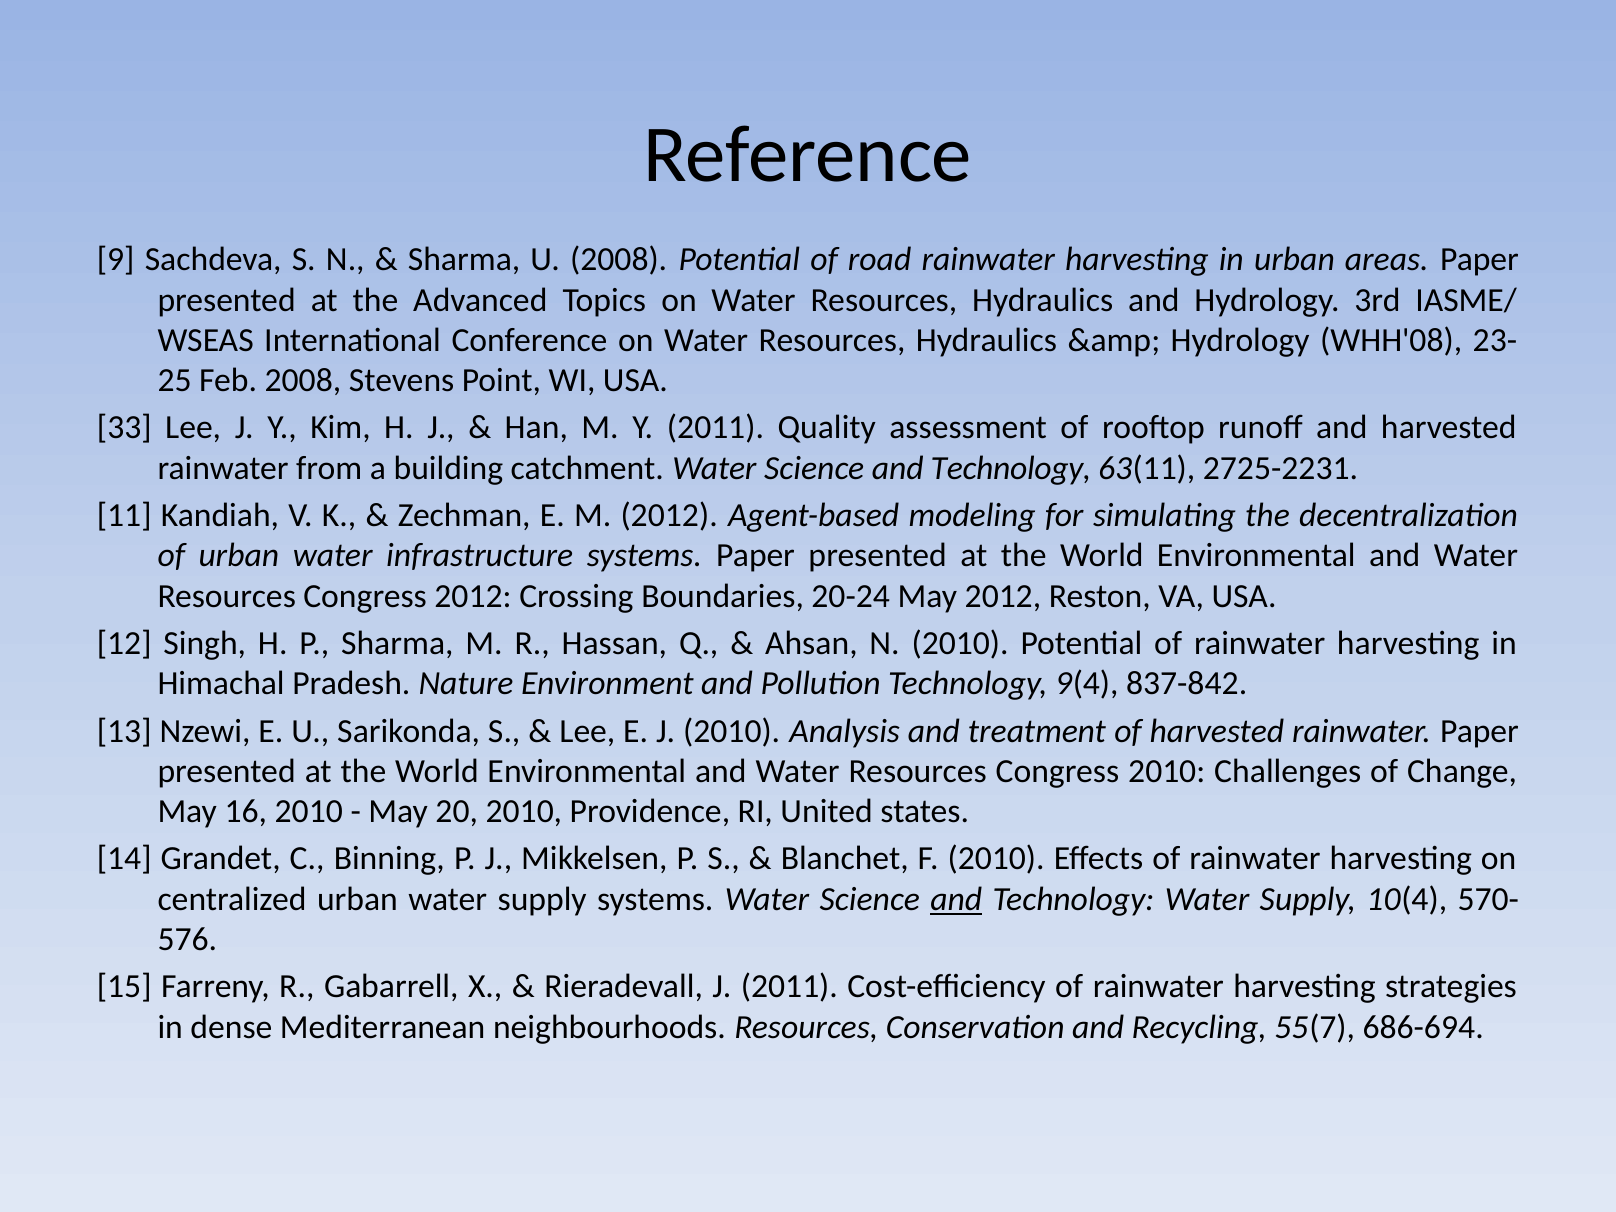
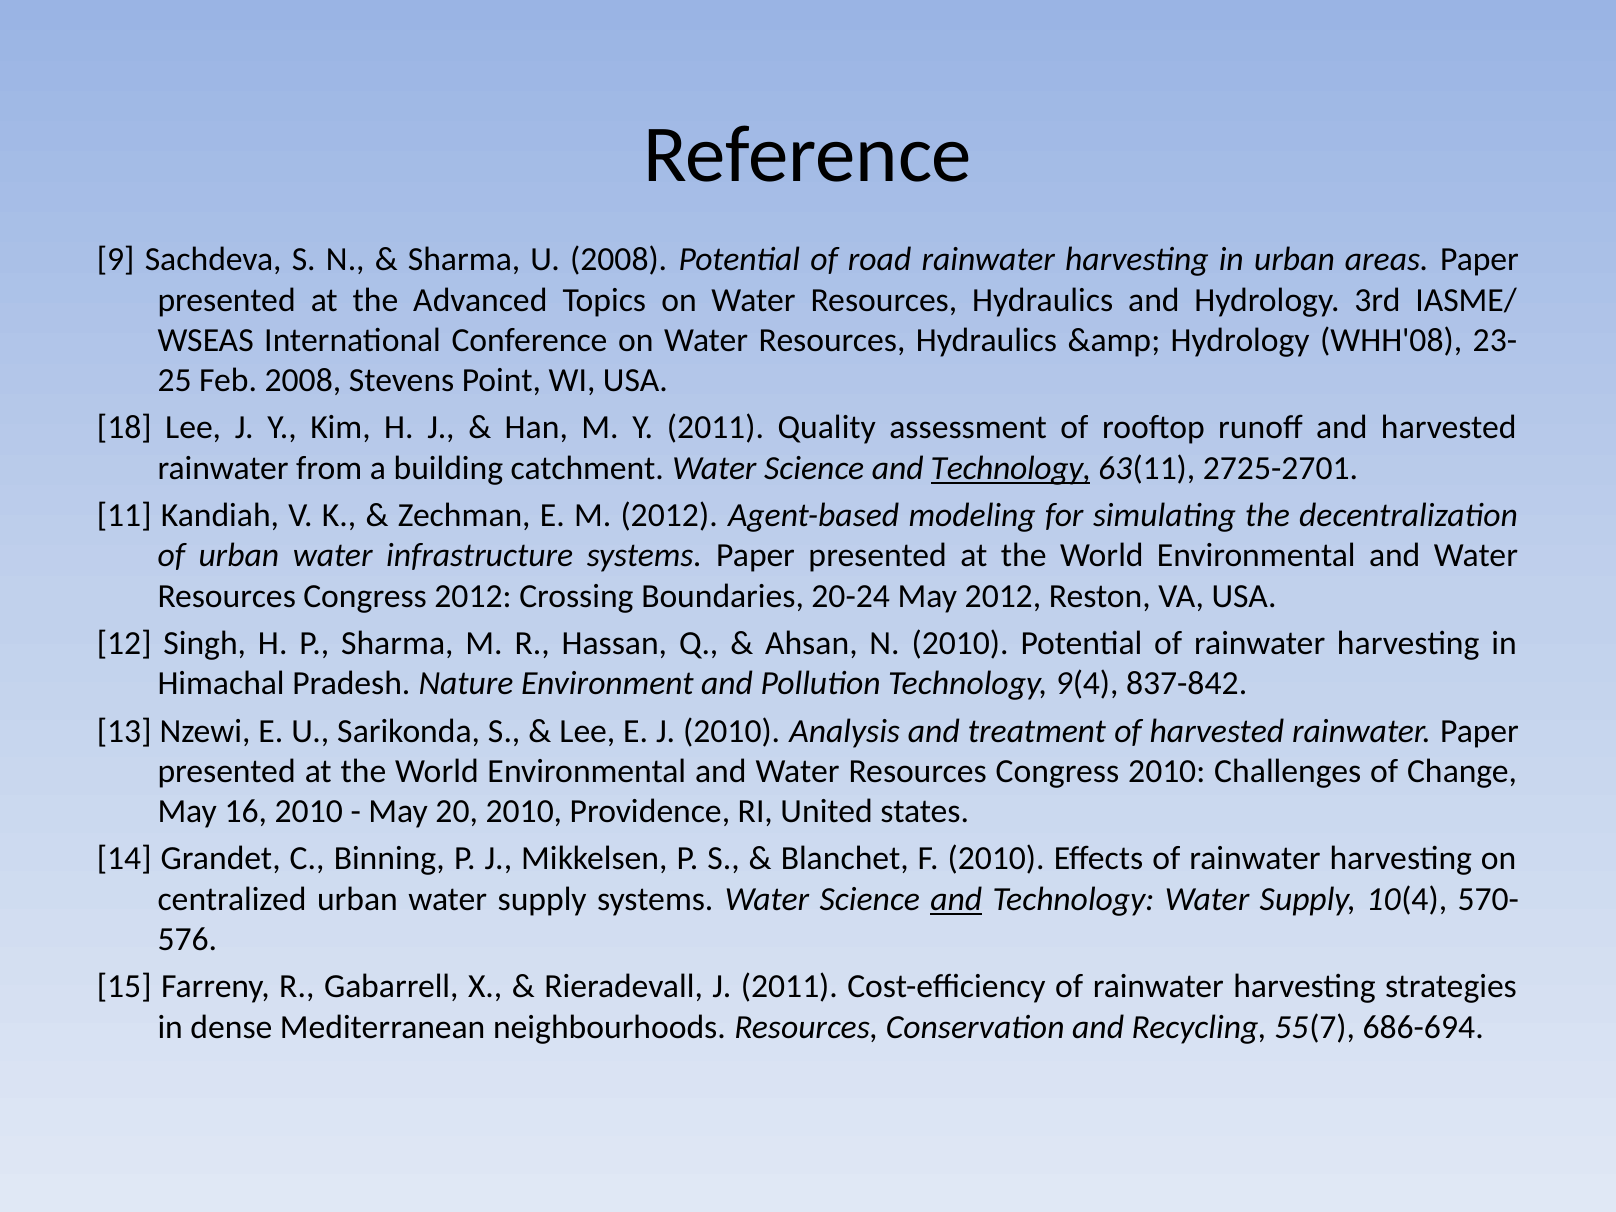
33: 33 -> 18
Technology at (1011, 468) underline: none -> present
2725-2231: 2725-2231 -> 2725-2701
